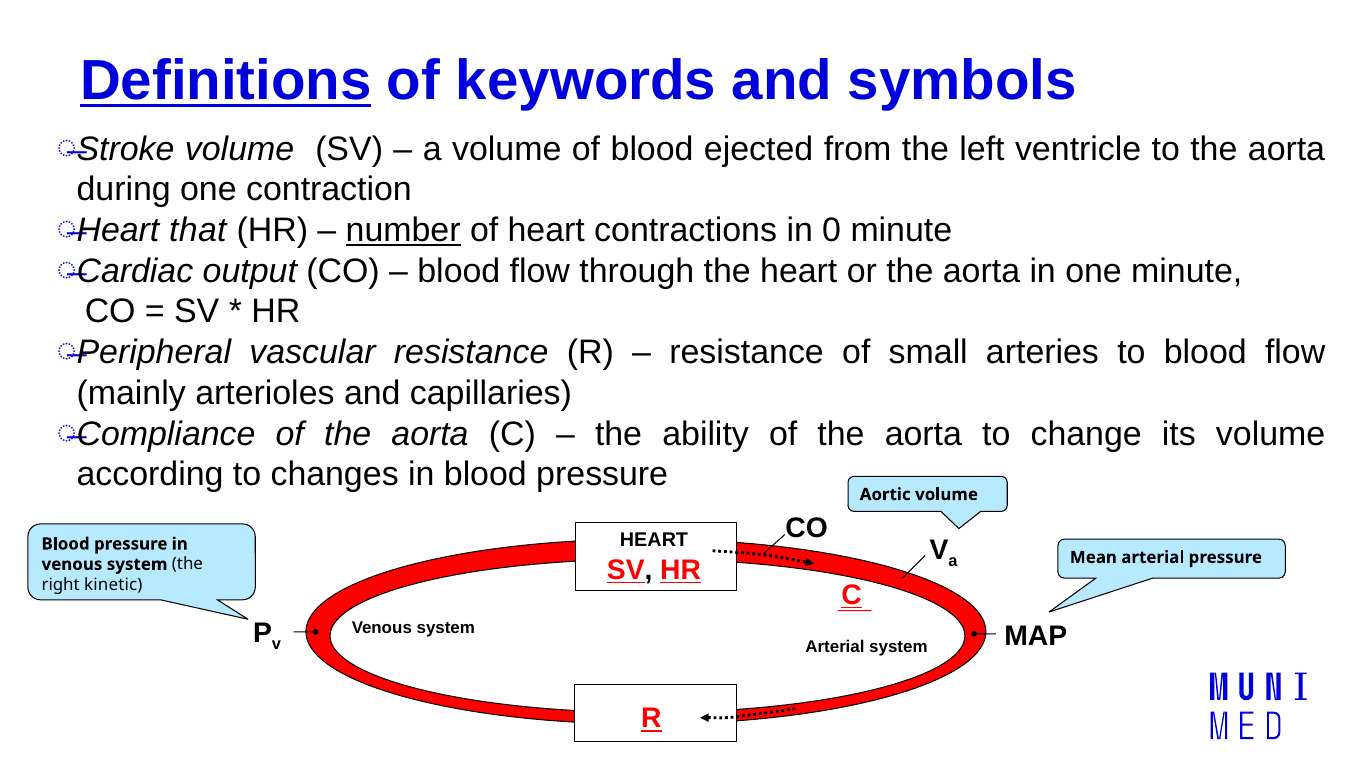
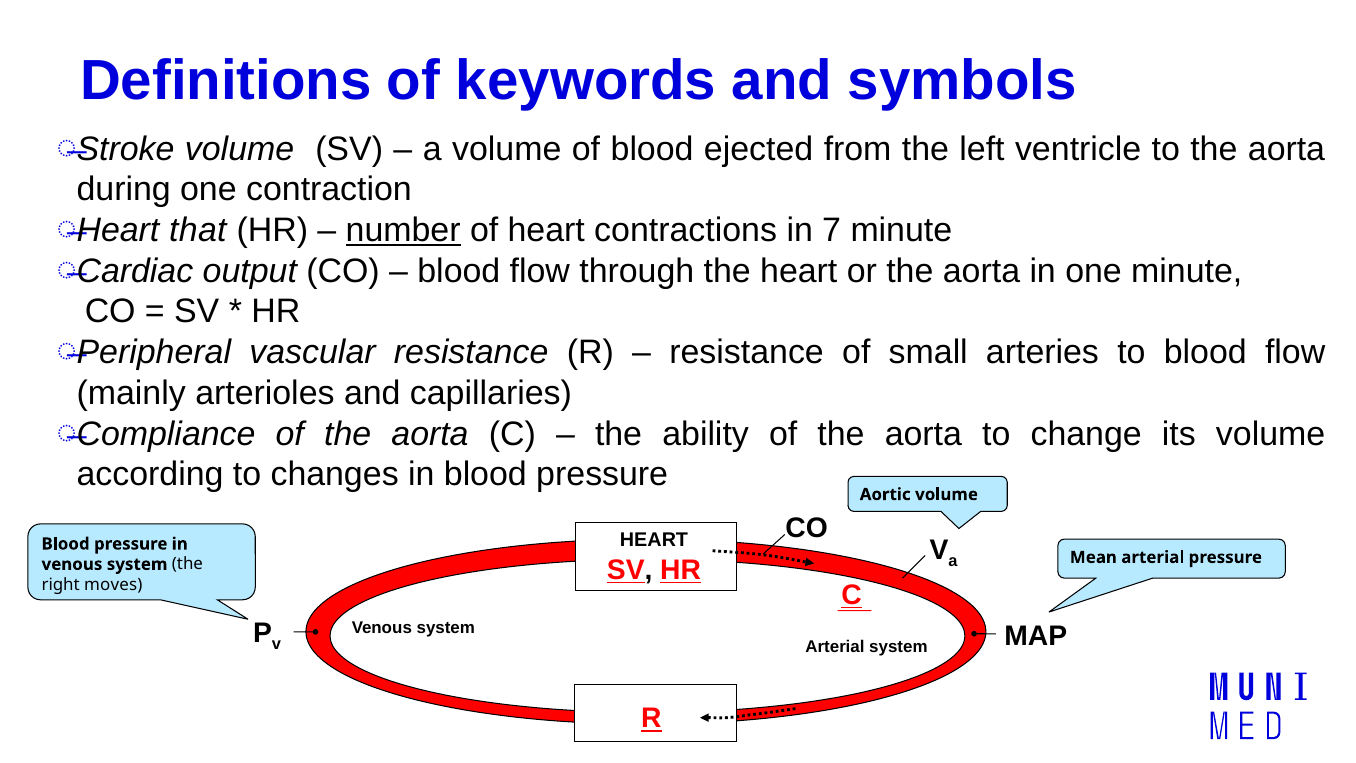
Definitions underline: present -> none
0: 0 -> 7
kinetic: kinetic -> moves
